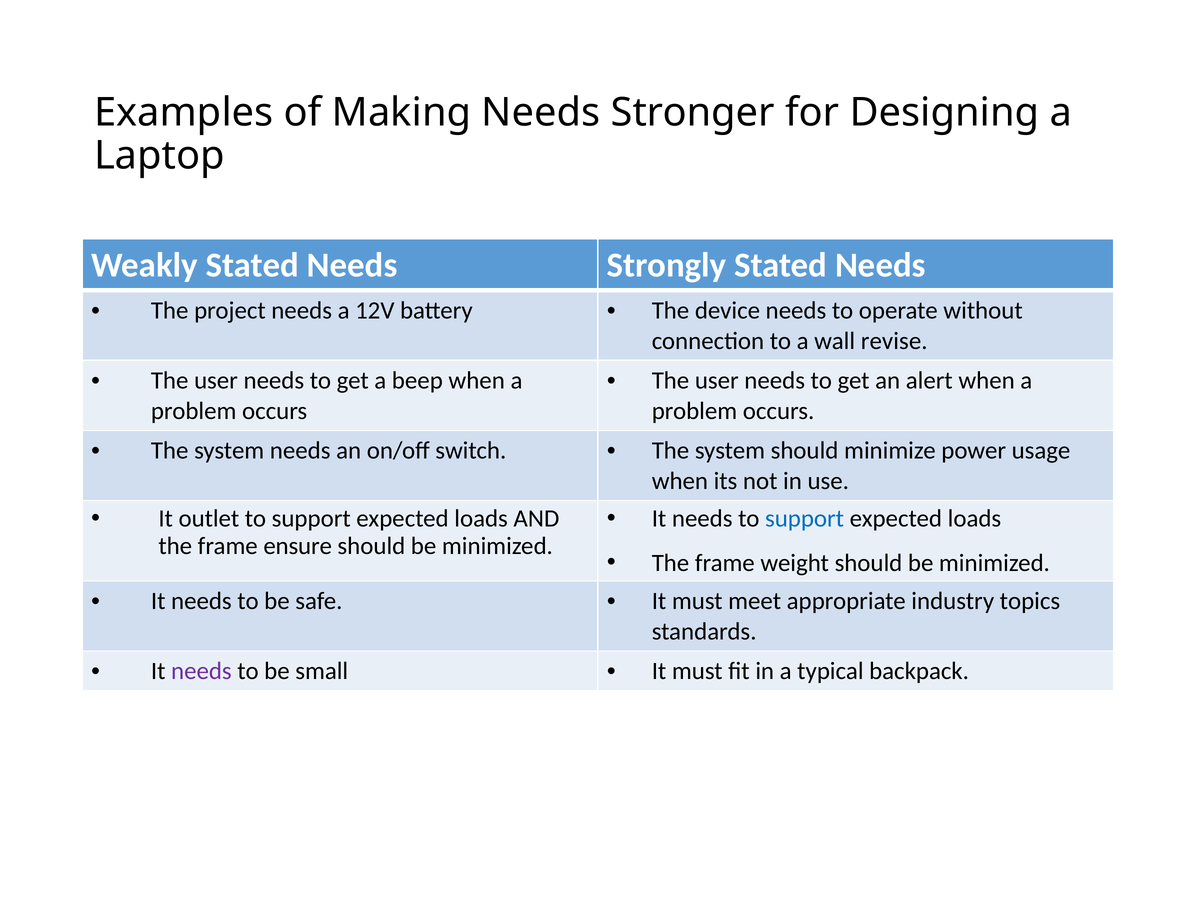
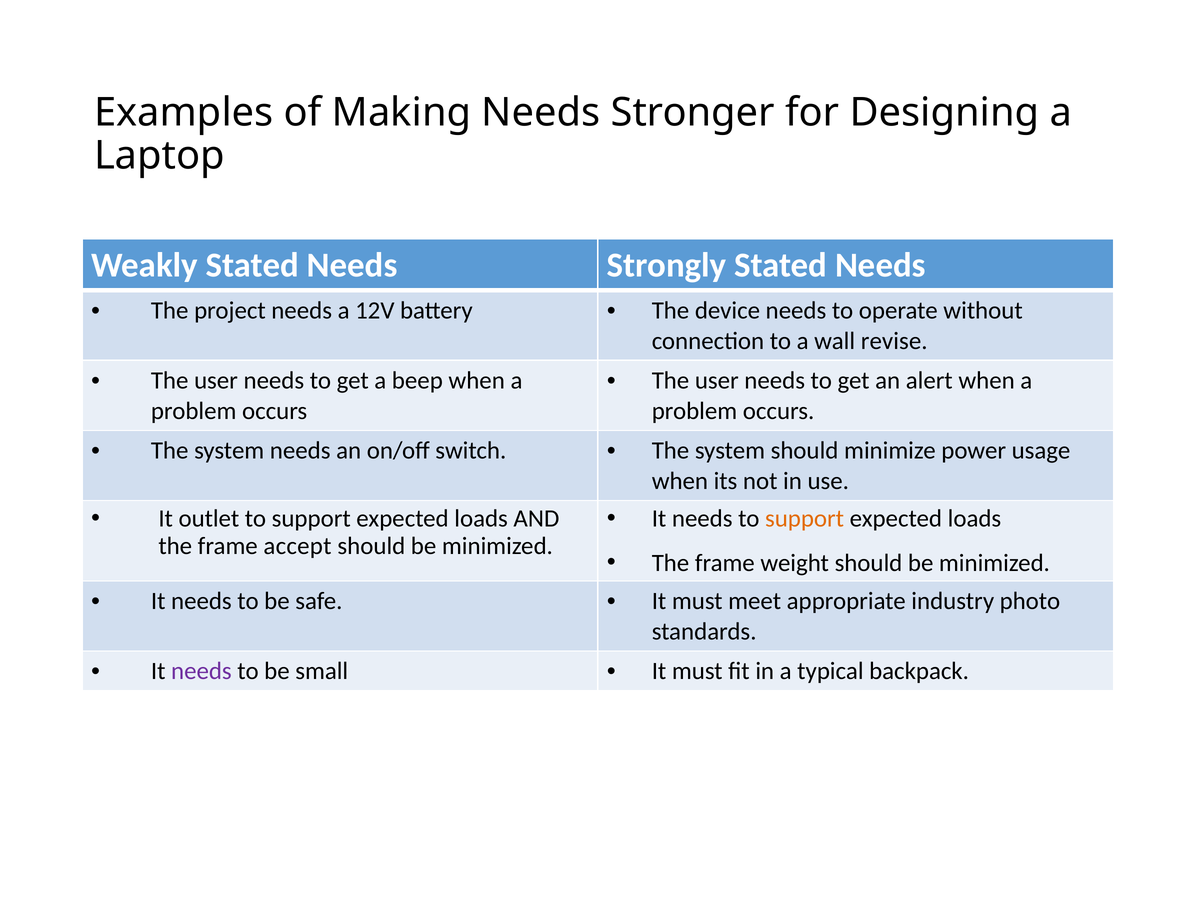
support at (805, 519) colour: blue -> orange
ensure: ensure -> accept
topics: topics -> photo
